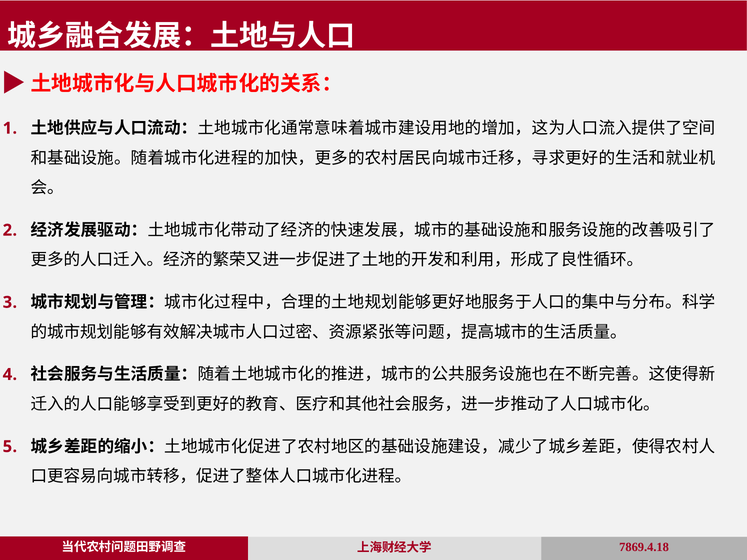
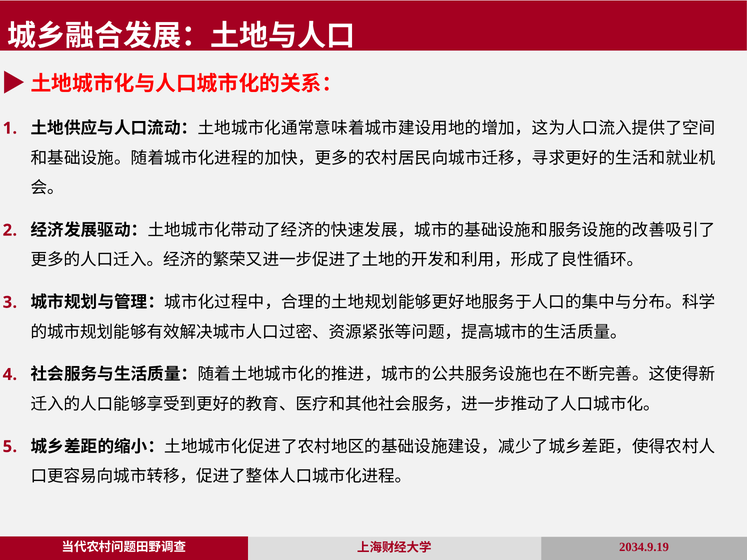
7869.4.18: 7869.4.18 -> 2034.9.19
